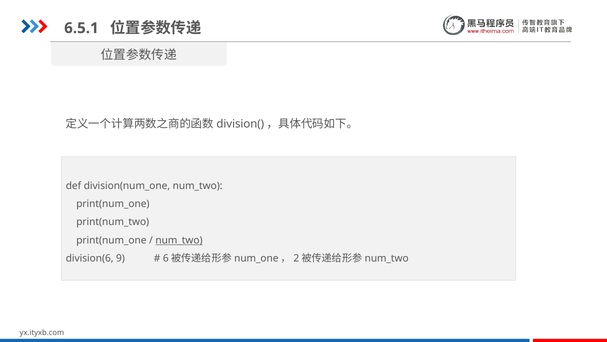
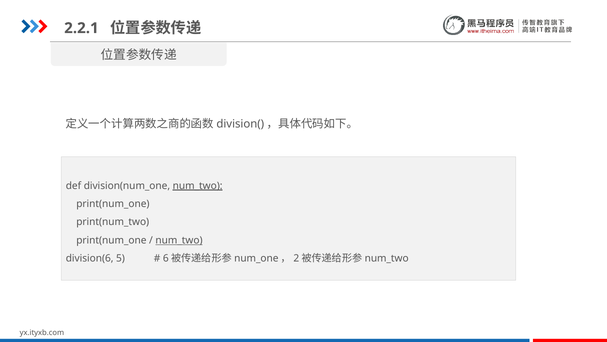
6.5.1: 6.5.1 -> 2.2.1
num_two at (198, 185) underline: none -> present
9: 9 -> 5
